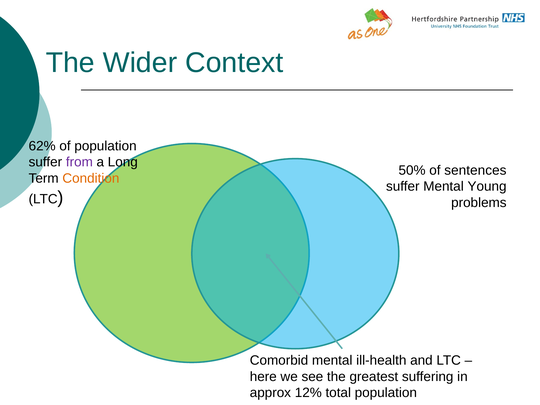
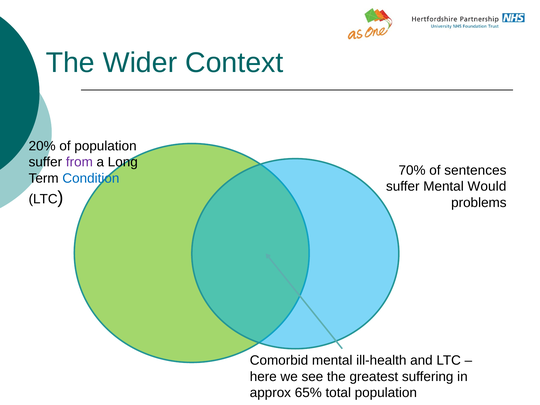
62%: 62% -> 20%
50%: 50% -> 70%
Condition colour: orange -> blue
Young: Young -> Would
12%: 12% -> 65%
